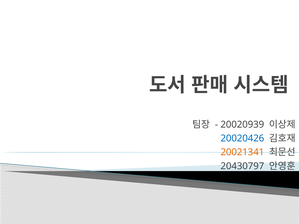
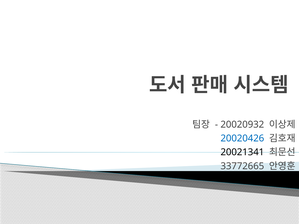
20020939: 20020939 -> 20020932
20021341 colour: orange -> black
20430797: 20430797 -> 33772665
